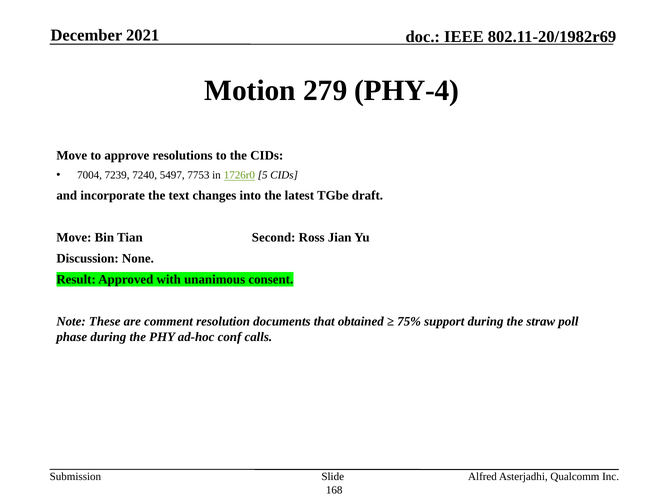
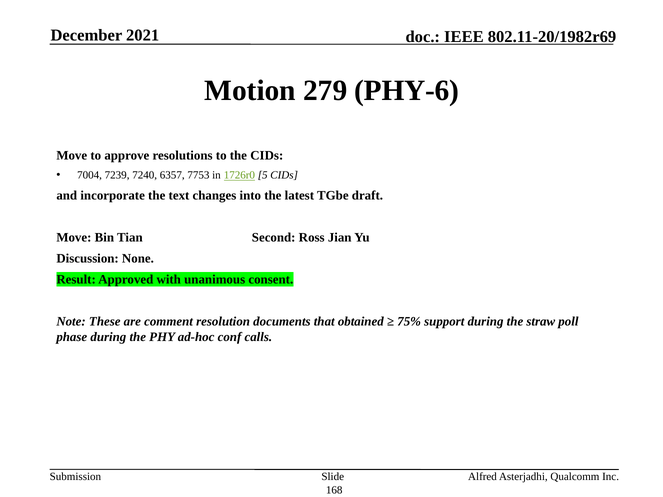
PHY-4: PHY-4 -> PHY-6
5497: 5497 -> 6357
